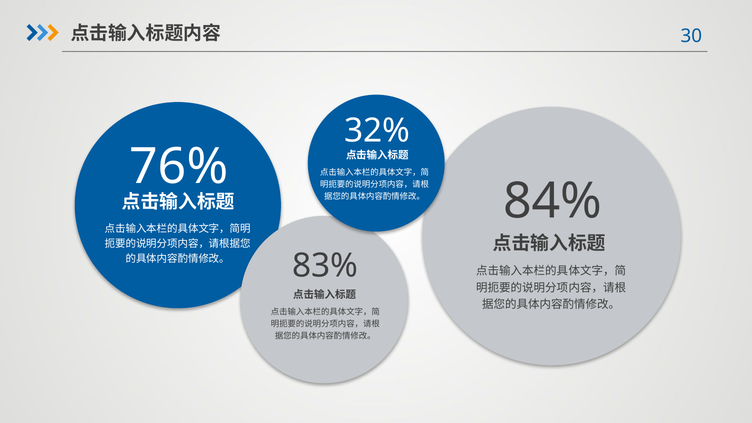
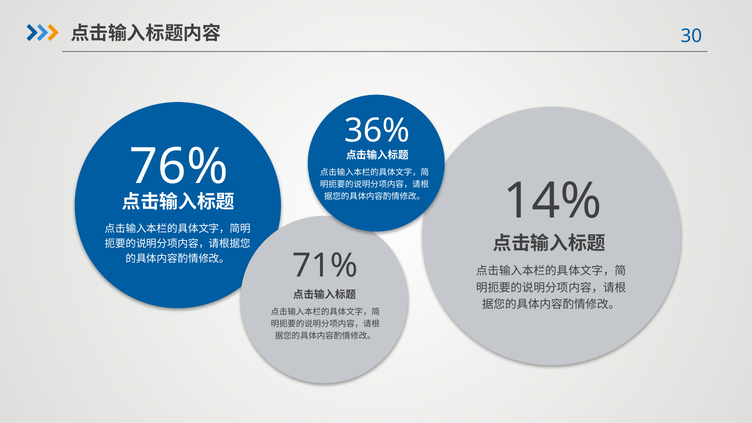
32%: 32% -> 36%
84%: 84% -> 14%
83%: 83% -> 71%
